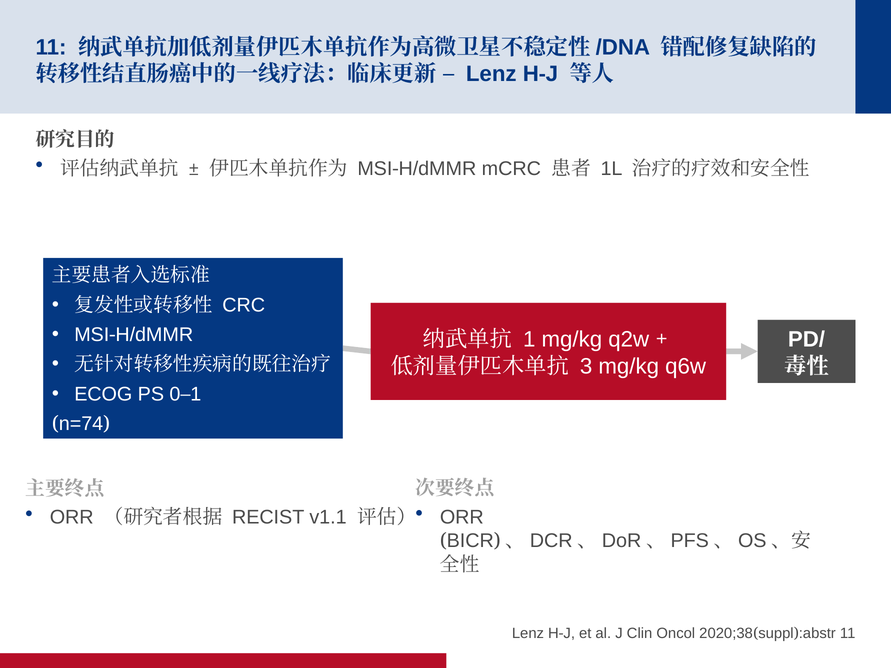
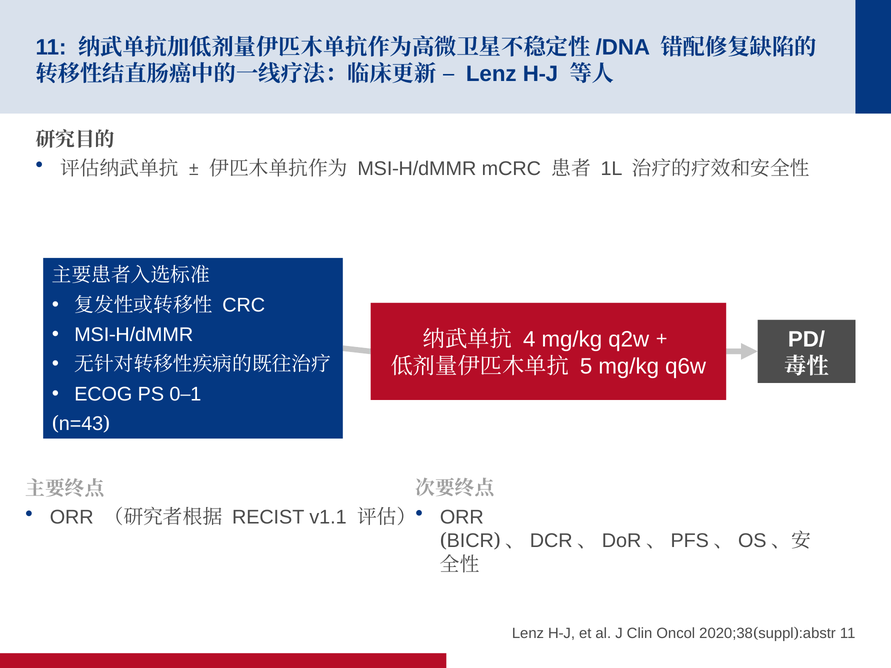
1 at (529, 340): 1 -> 4
3: 3 -> 5
n=74: n=74 -> n=43
